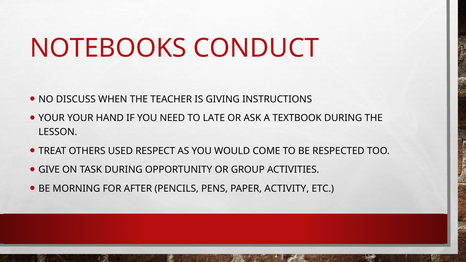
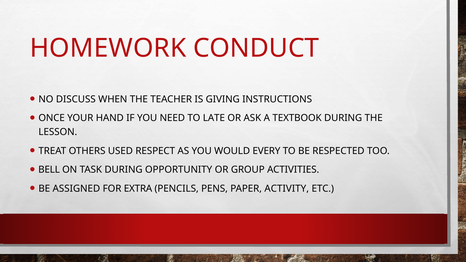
NOTEBOOKS: NOTEBOOKS -> HOMEWORK
YOUR at (52, 118): YOUR -> ONCE
COME: COME -> EVERY
GIVE: GIVE -> BELL
MORNING: MORNING -> ASSIGNED
AFTER: AFTER -> EXTRA
